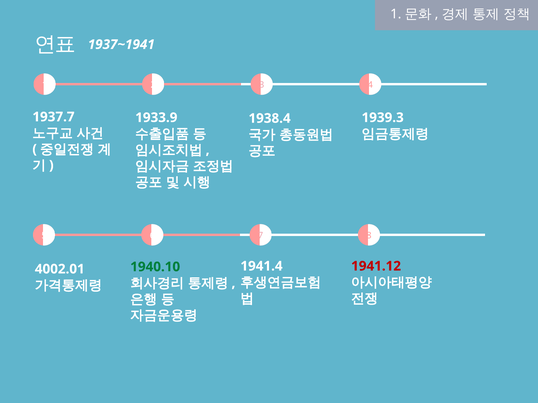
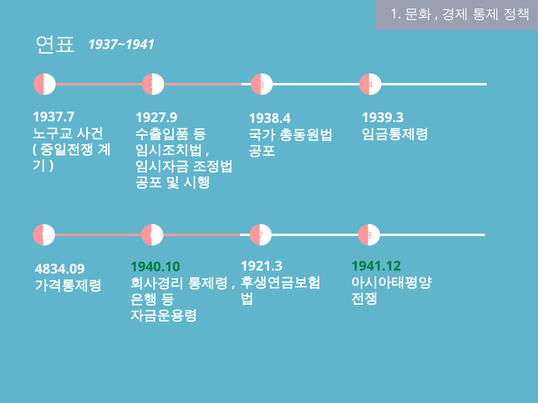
1933.9: 1933.9 -> 1927.9
1941.4: 1941.4 -> 1921.3
1941.12 colour: red -> green
4002.01: 4002.01 -> 4834.09
